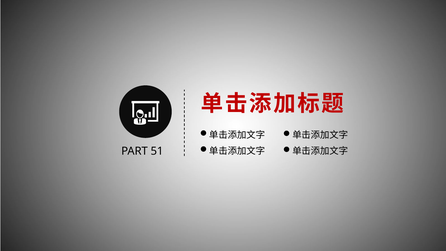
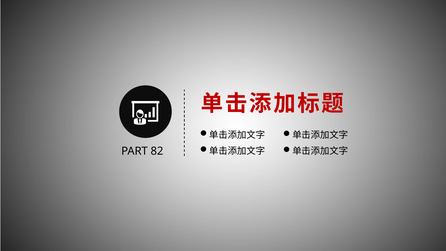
51: 51 -> 82
